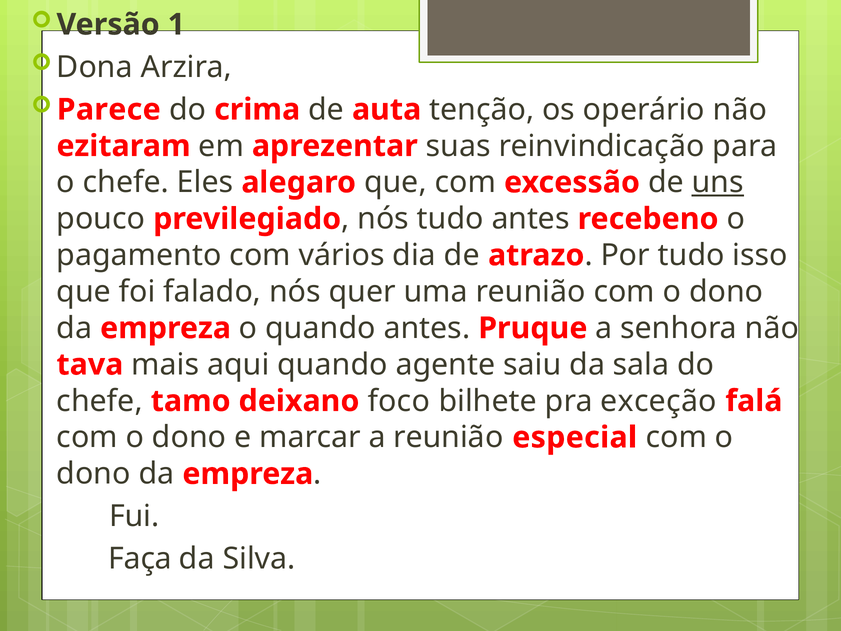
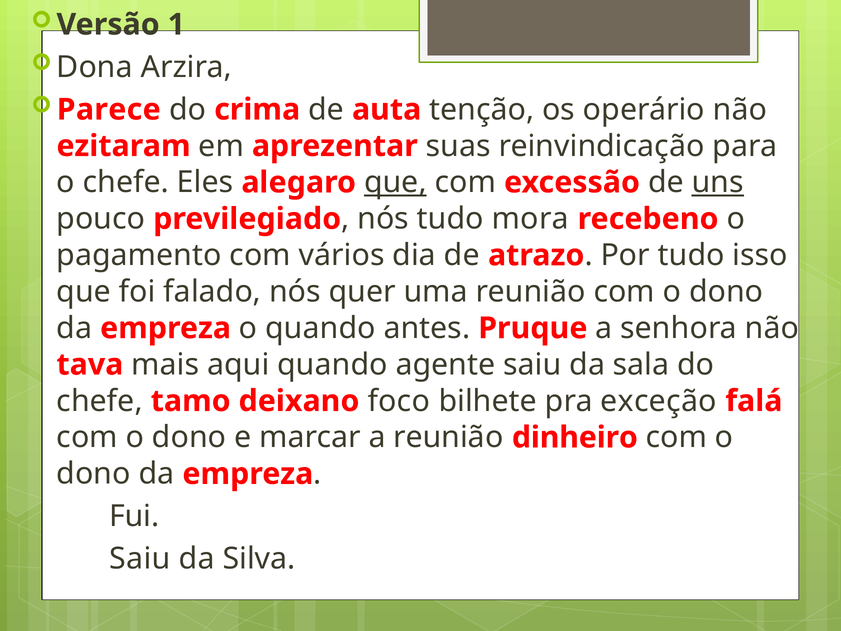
que at (395, 182) underline: none -> present
tudo antes: antes -> mora
especial: especial -> dinheiro
Faça at (140, 559): Faça -> Saiu
